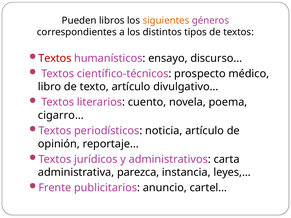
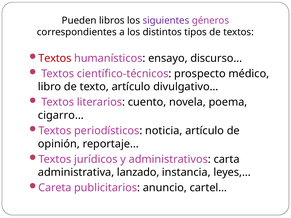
siguientes colour: orange -> purple
parezca: parezca -> lanzado
Frente: Frente -> Careta
